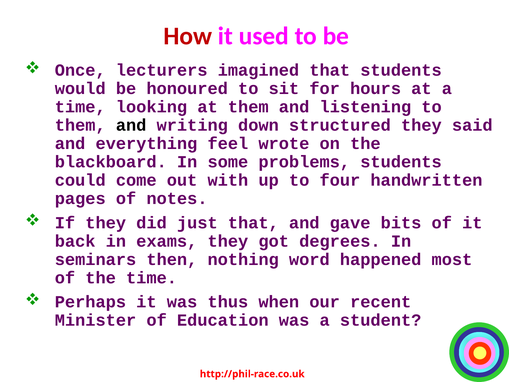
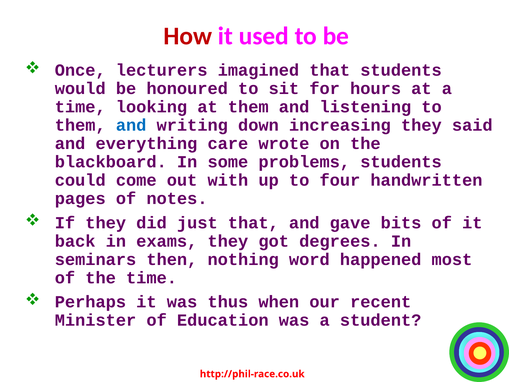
and at (131, 125) colour: black -> blue
structured: structured -> increasing
feel: feel -> care
